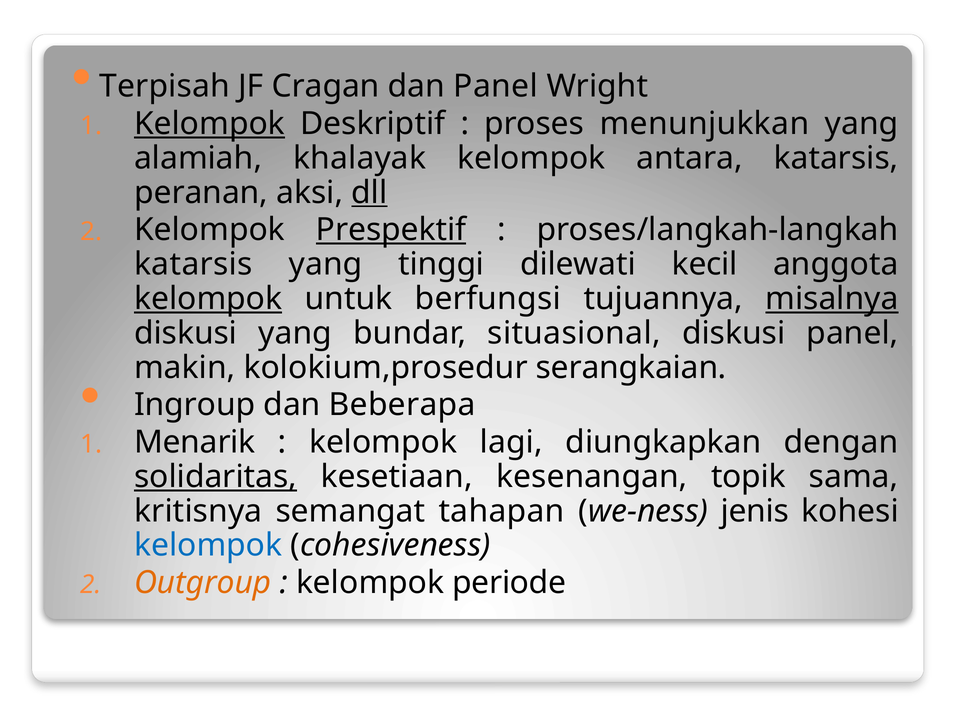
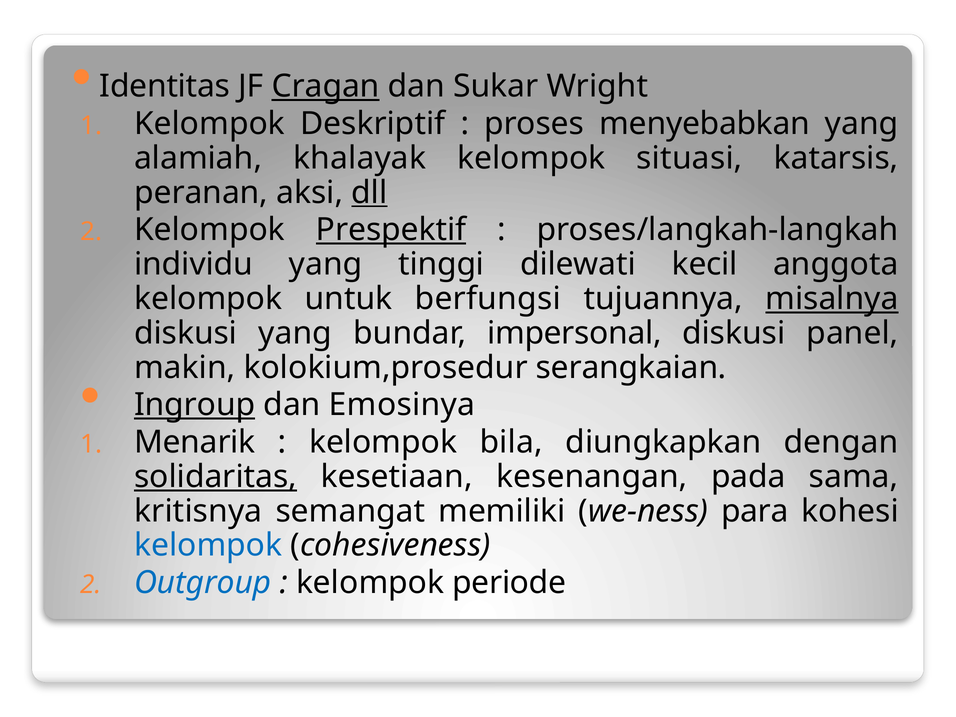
Terpisah: Terpisah -> Identitas
Cragan underline: none -> present
dan Panel: Panel -> Sukar
Kelompok at (209, 124) underline: present -> none
menunjukkan: menunjukkan -> menyebabkan
antara: antara -> situasi
katarsis at (193, 264): katarsis -> individu
kelompok at (208, 299) underline: present -> none
situasional: situasional -> impersonal
Ingroup underline: none -> present
Beberapa: Beberapa -> Emosinya
lagi: lagi -> bila
topik: topik -> pada
tahapan: tahapan -> memiliki
jenis: jenis -> para
Outgroup colour: orange -> blue
